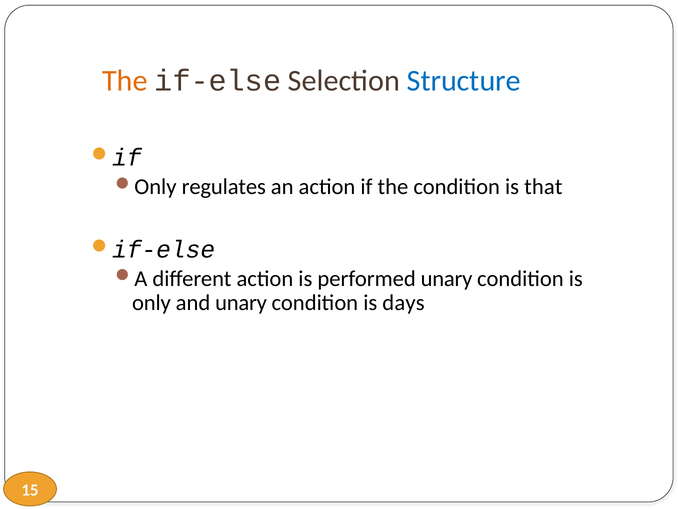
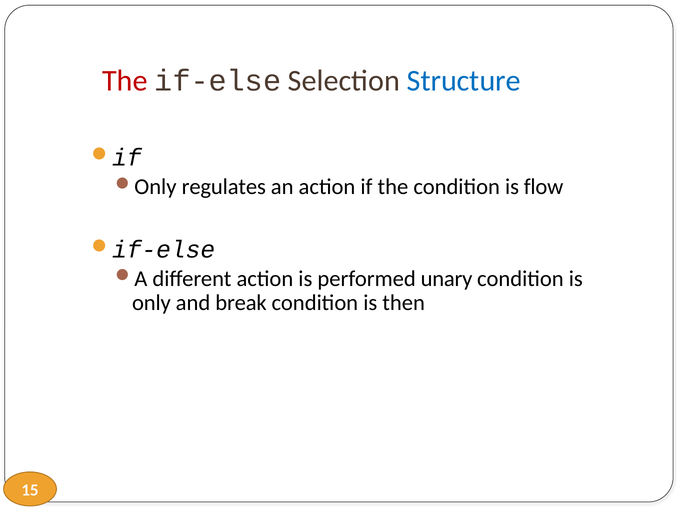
The at (125, 81) colour: orange -> red
that: that -> flow
and unary: unary -> break
days: days -> then
